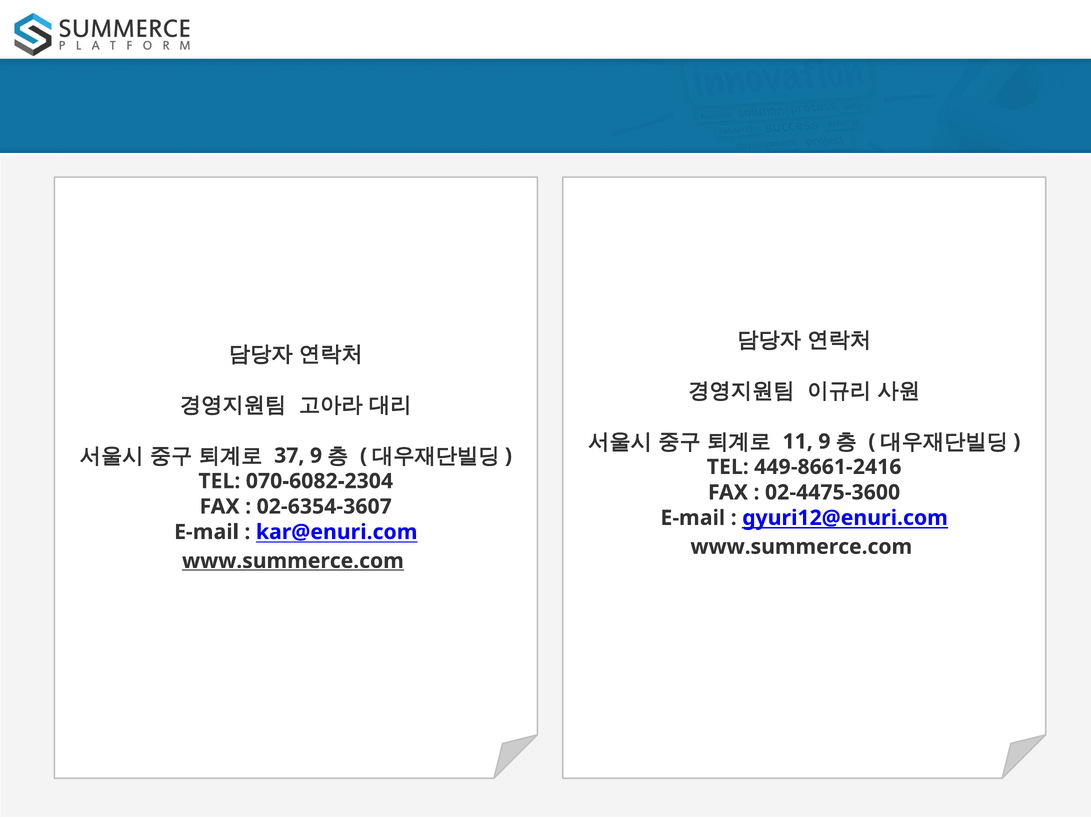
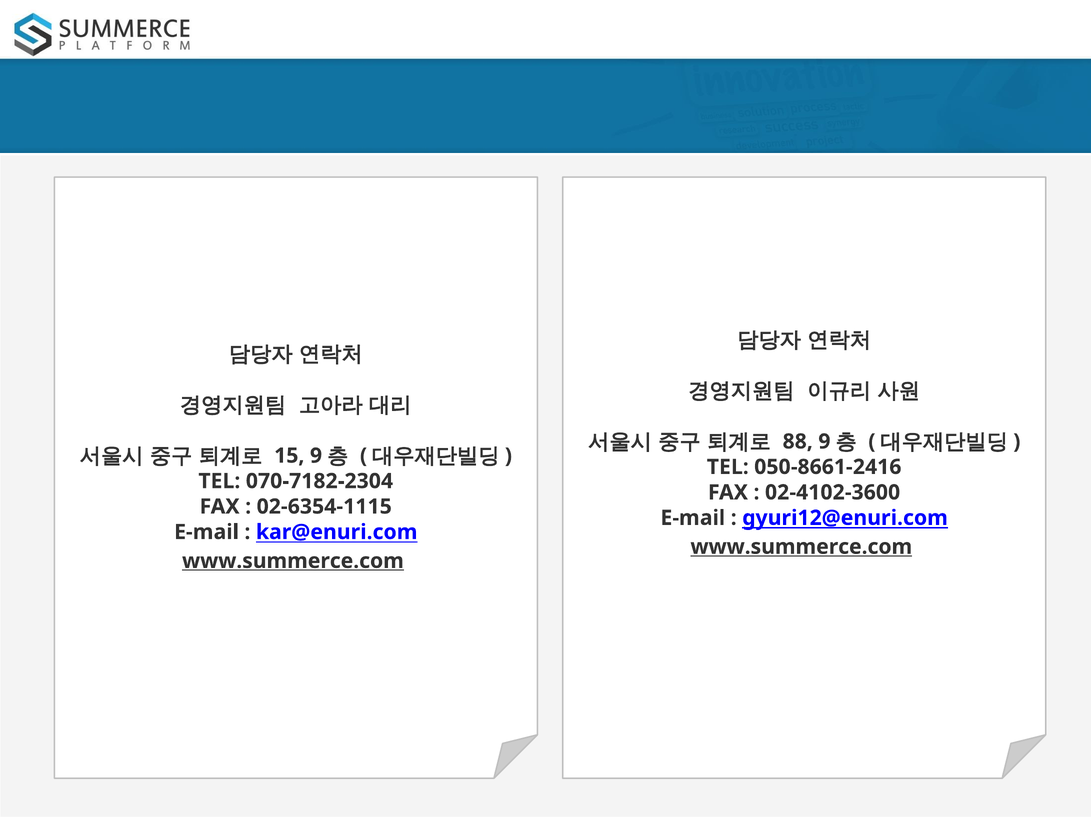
11: 11 -> 88
37: 37 -> 15
449-8661-2416: 449-8661-2416 -> 050-8661-2416
070-6082-2304: 070-6082-2304 -> 070-7182-2304
02-4475-3600: 02-4475-3600 -> 02-4102-3600
02-6354-3607: 02-6354-3607 -> 02-6354-1115
www.summerce.com at (801, 547) underline: none -> present
